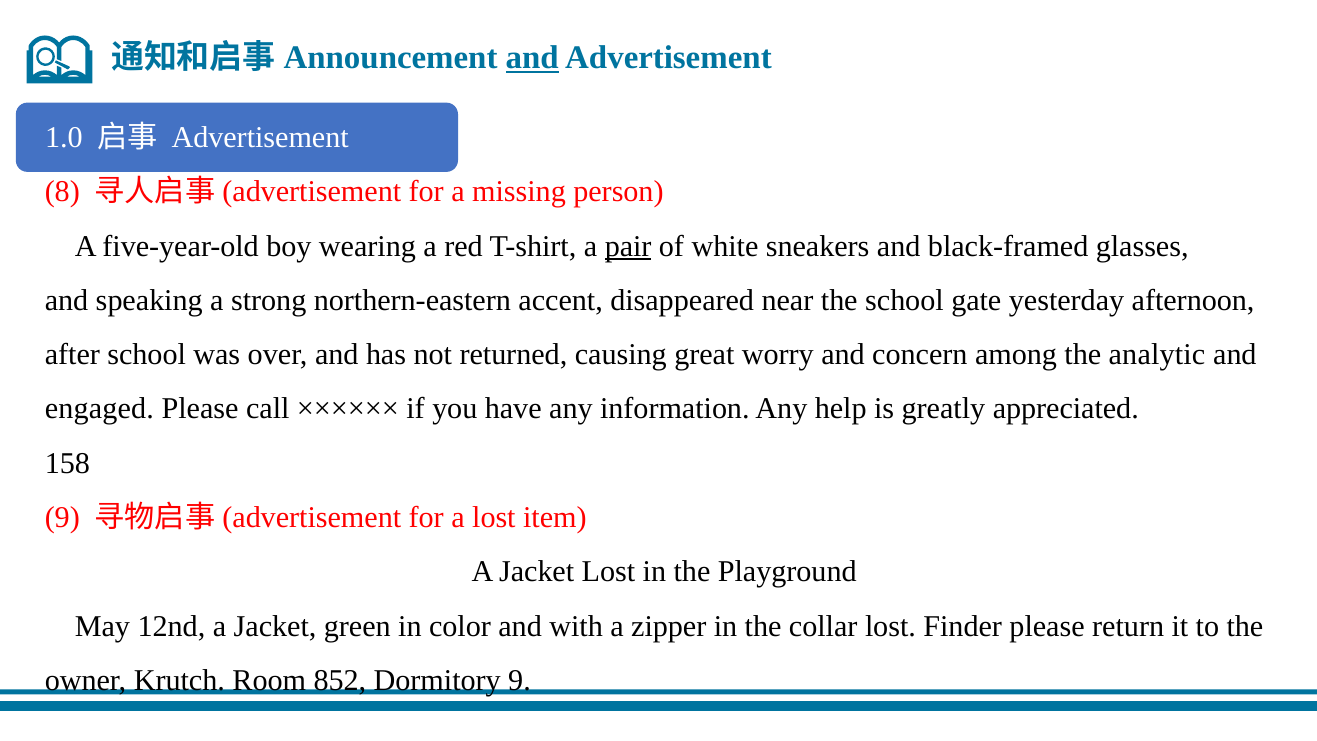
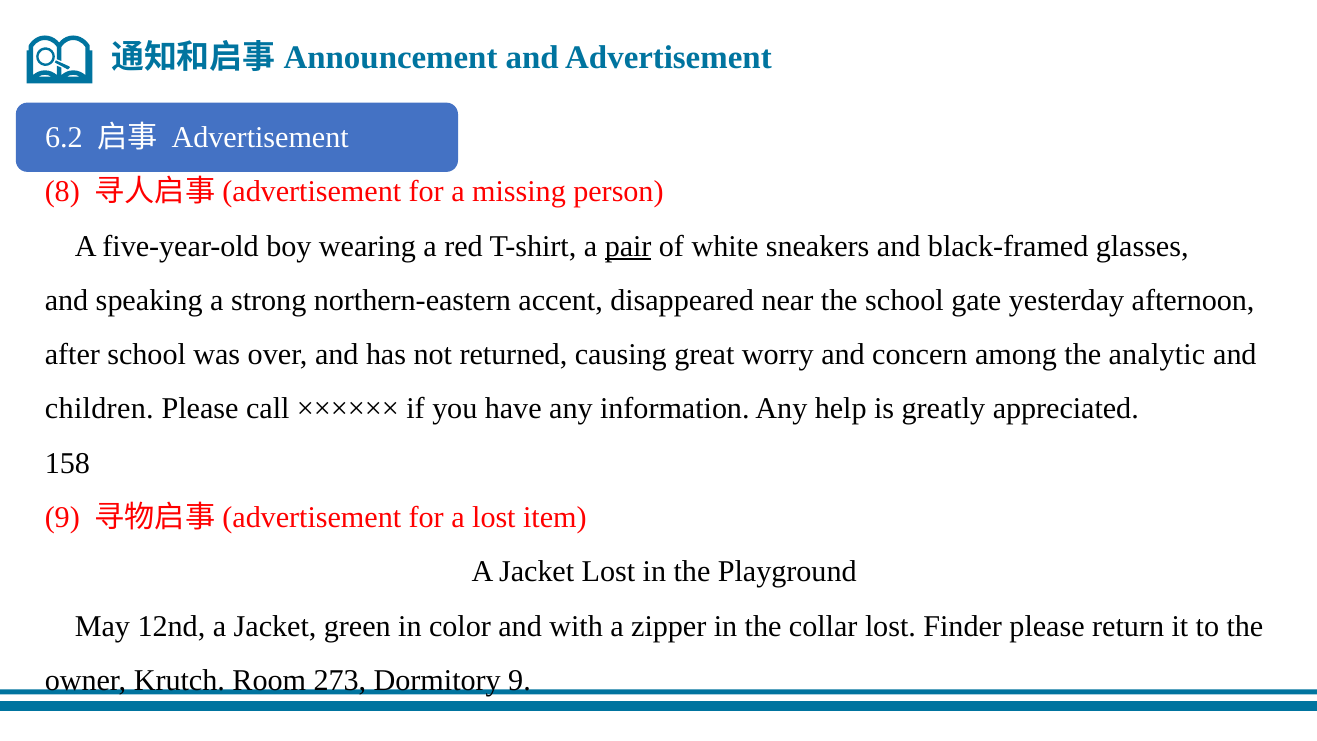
and at (532, 57) underline: present -> none
1.0: 1.0 -> 6.2
engaged: engaged -> children
852: 852 -> 273
